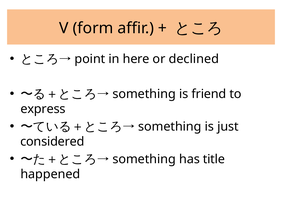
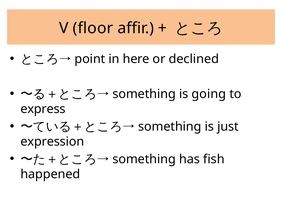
form: form -> floor
friend: friend -> going
considered: considered -> expression
title: title -> fish
